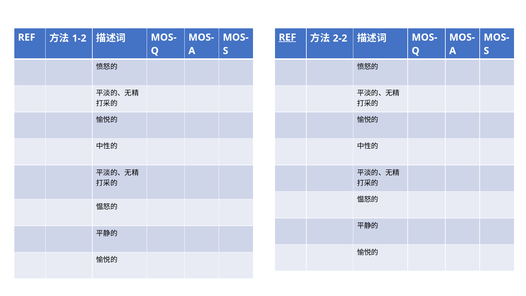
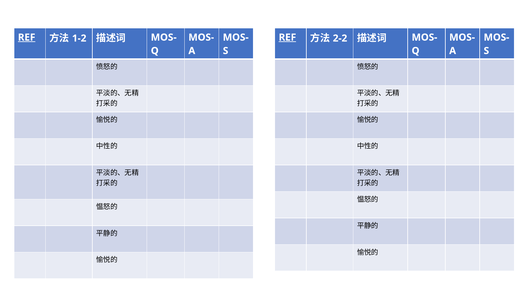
REF at (27, 37) underline: none -> present
